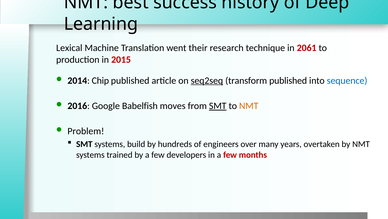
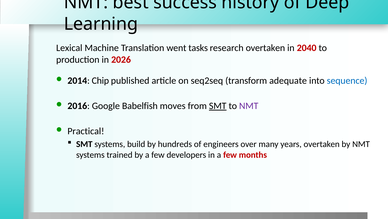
their: their -> tasks
research technique: technique -> overtaken
2061: 2061 -> 2040
2015: 2015 -> 2026
seq2seq underline: present -> none
transform published: published -> adequate
NMT at (249, 106) colour: orange -> purple
Problem: Problem -> Practical
